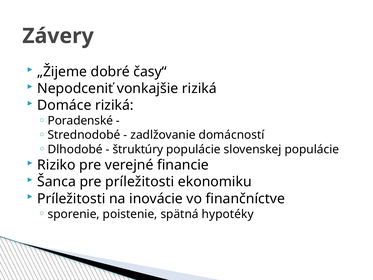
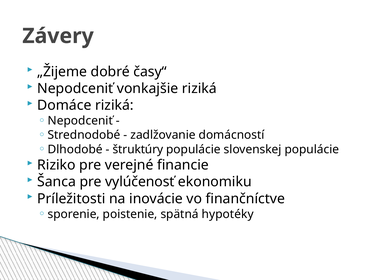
Poradenské at (80, 121): Poradenské -> Nepodceniť
pre príležitosti: príležitosti -> vylúčenosť
